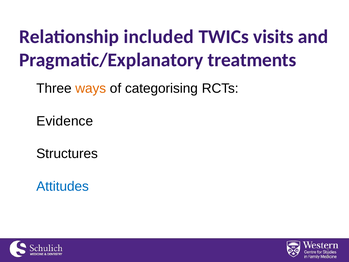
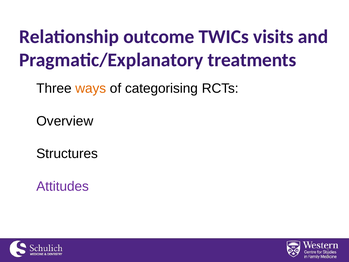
included: included -> outcome
Evidence: Evidence -> Overview
Attitudes colour: blue -> purple
